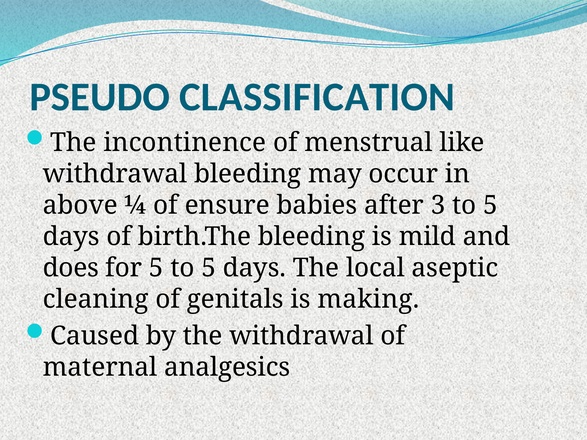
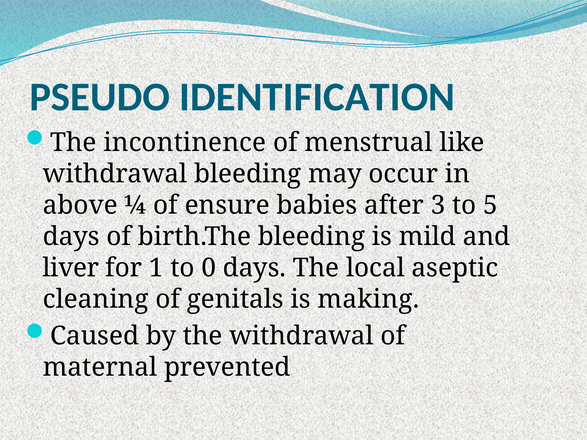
CLASSIFICATION: CLASSIFICATION -> IDENTIFICATION
does: does -> liver
for 5: 5 -> 1
5 at (209, 268): 5 -> 0
analgesics: analgesics -> prevented
